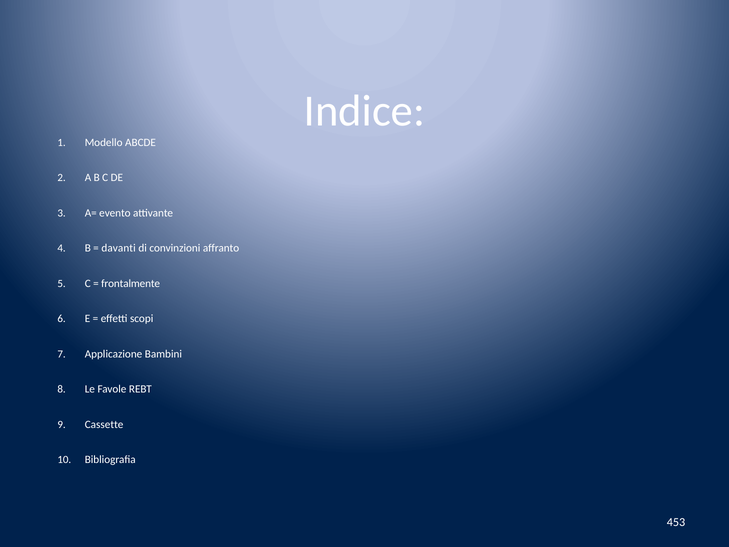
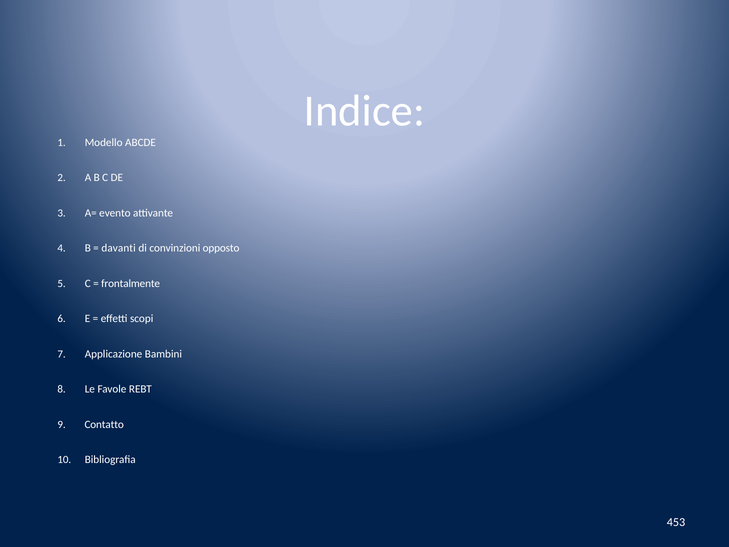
affranto: affranto -> opposto
Cassette: Cassette -> Contatto
